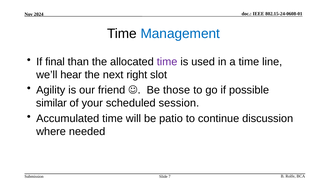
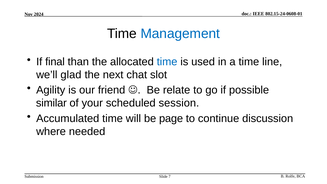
time at (167, 62) colour: purple -> blue
hear: hear -> glad
right: right -> chat
those: those -> relate
patio: patio -> page
